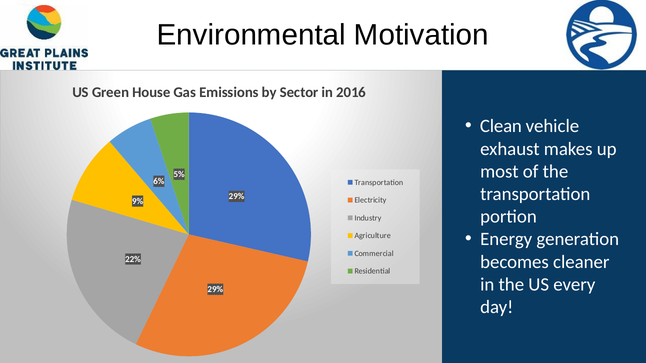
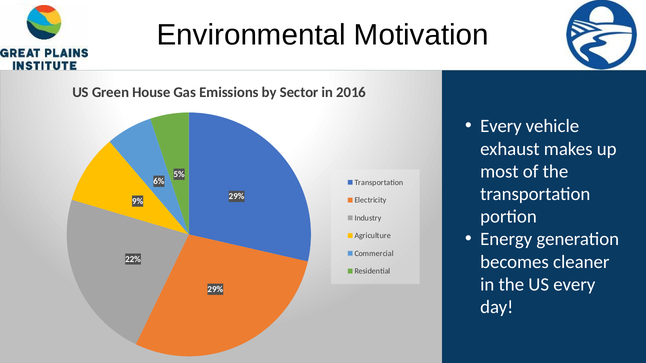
Clean at (501, 126): Clean -> Every
